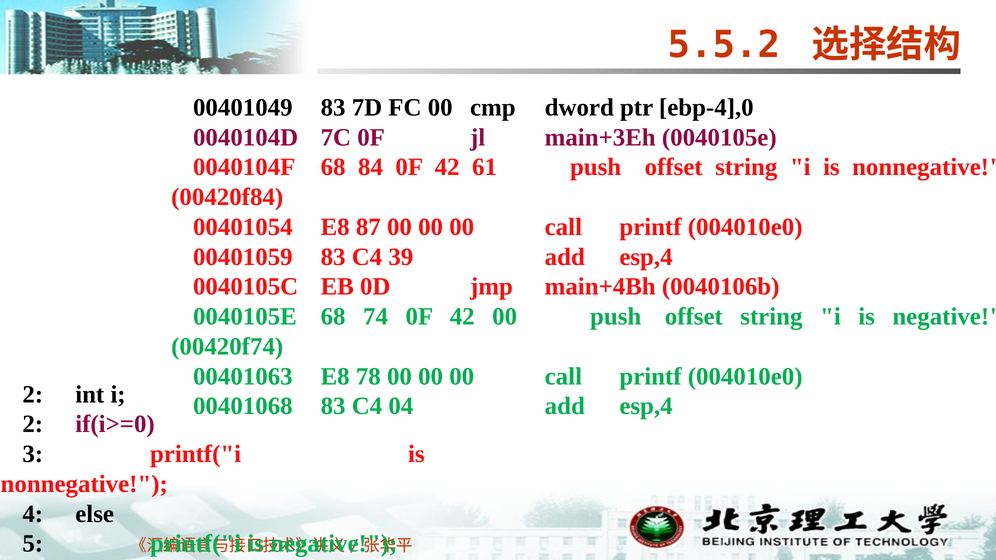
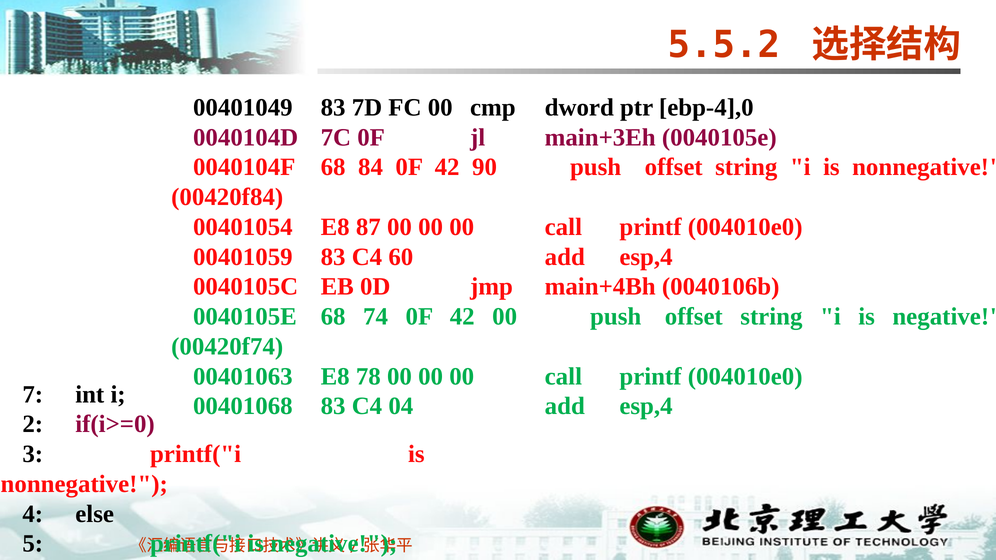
61: 61 -> 90
39: 39 -> 60
2 at (33, 395): 2 -> 7
